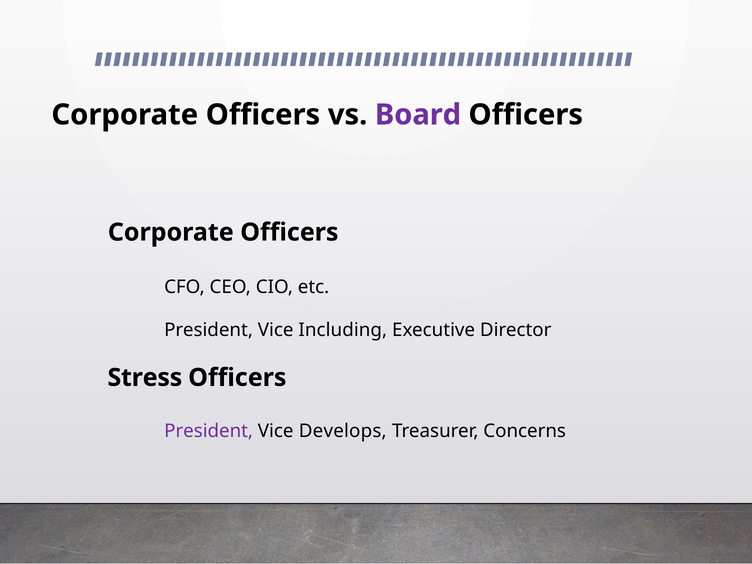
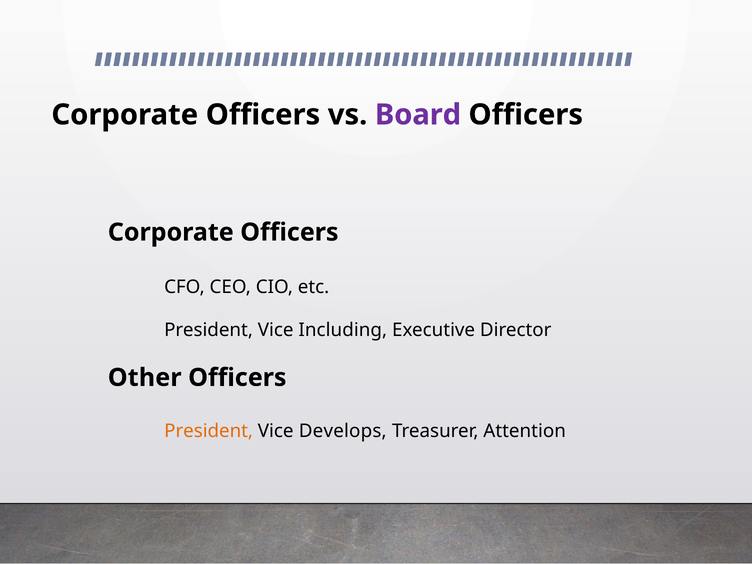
Stress: Stress -> Other
President at (209, 431) colour: purple -> orange
Concerns: Concerns -> Attention
